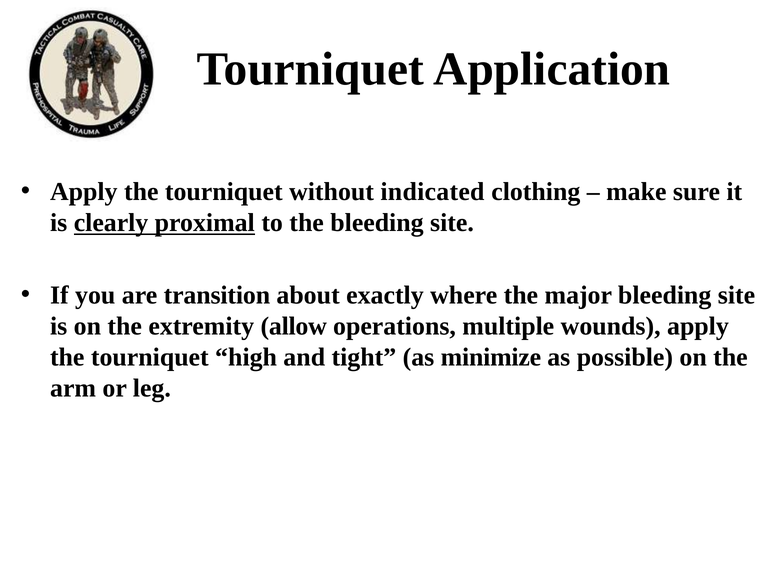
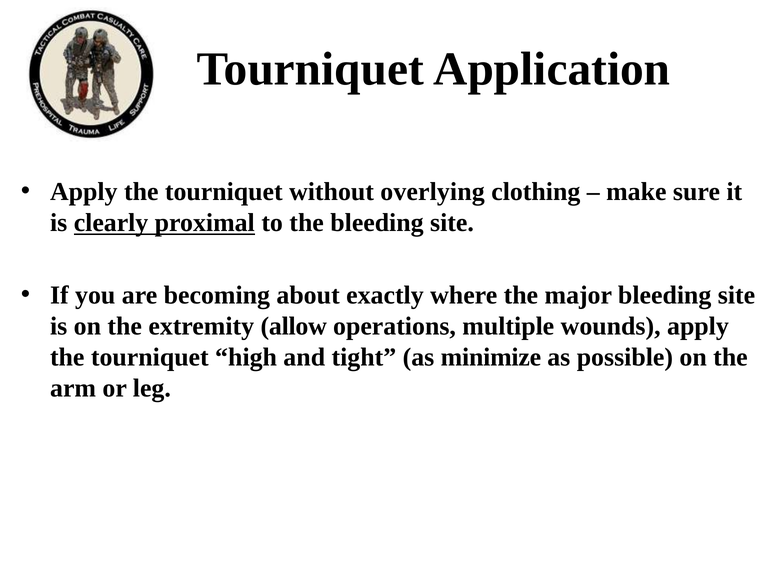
indicated: indicated -> overlying
transition: transition -> becoming
